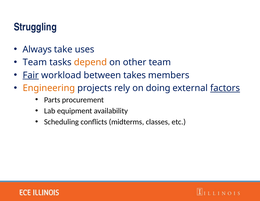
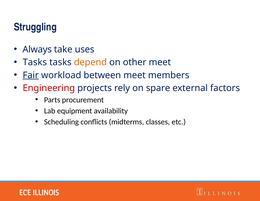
Team at (35, 62): Team -> Tasks
other team: team -> meet
between takes: takes -> meet
Engineering colour: orange -> red
doing: doing -> spare
factors underline: present -> none
